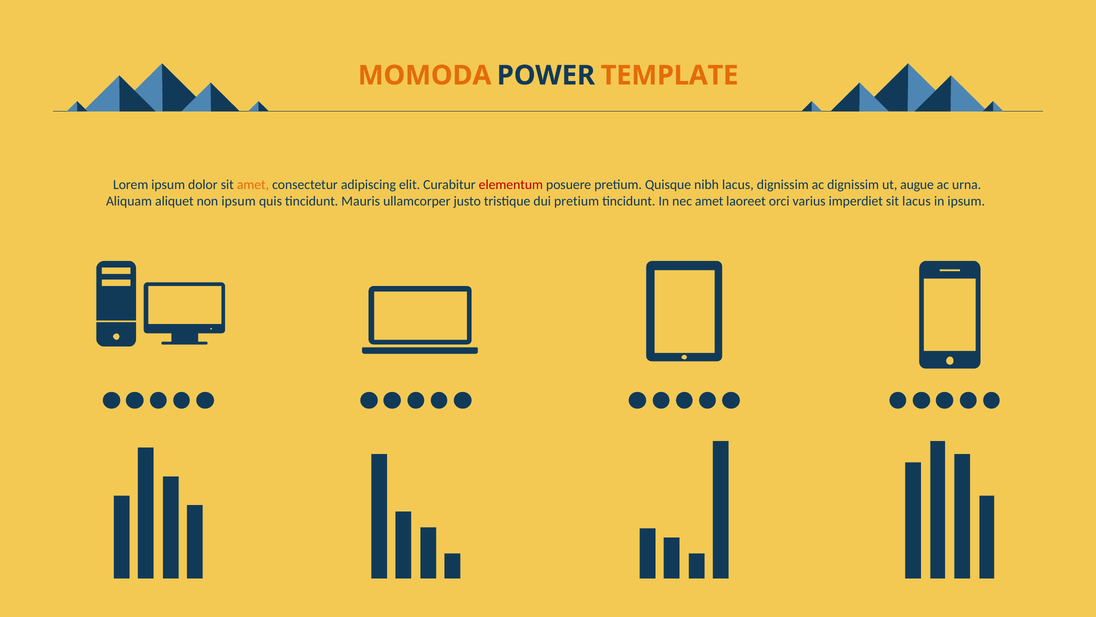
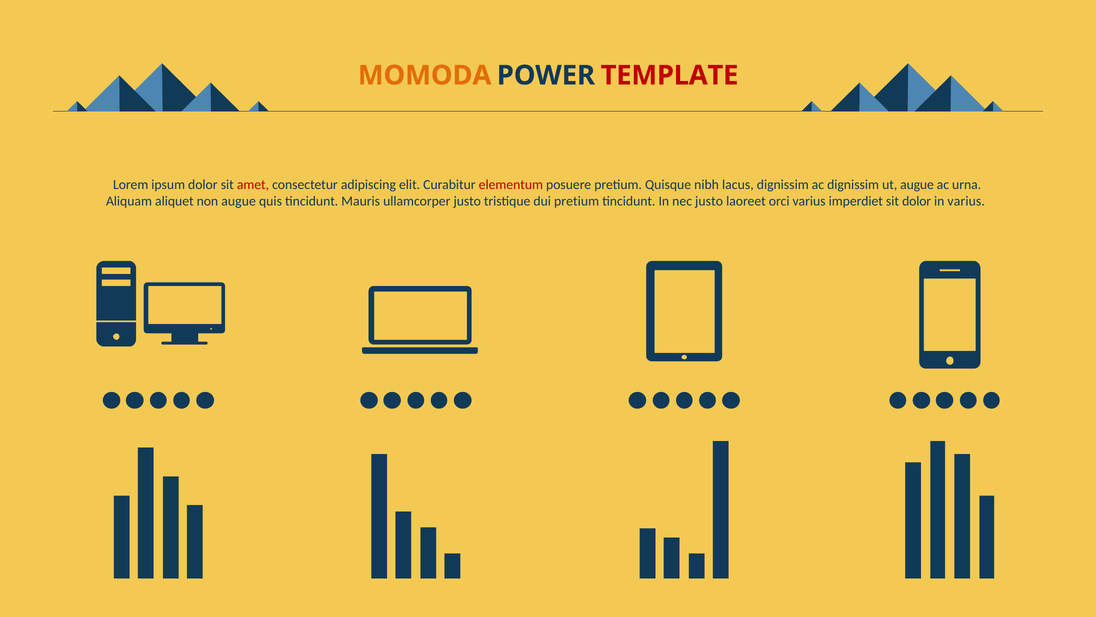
TEMPLATE colour: orange -> red
amet at (253, 185) colour: orange -> red
non ipsum: ipsum -> augue
nec amet: amet -> justo
sit lacus: lacus -> dolor
in ipsum: ipsum -> varius
